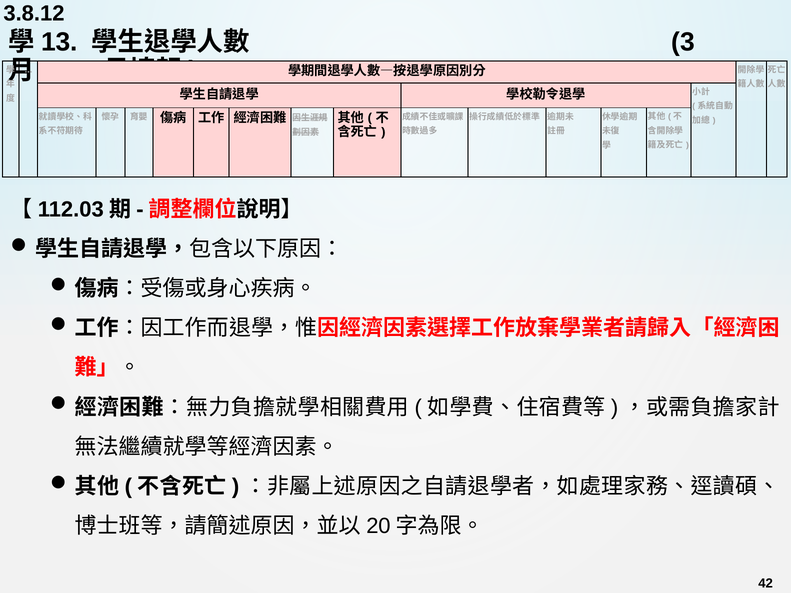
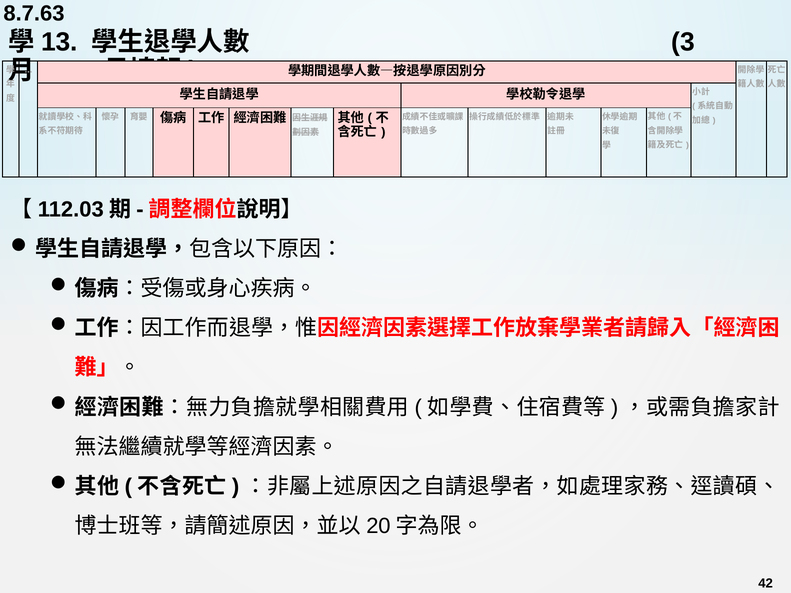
3.8.12: 3.8.12 -> 8.7.63
